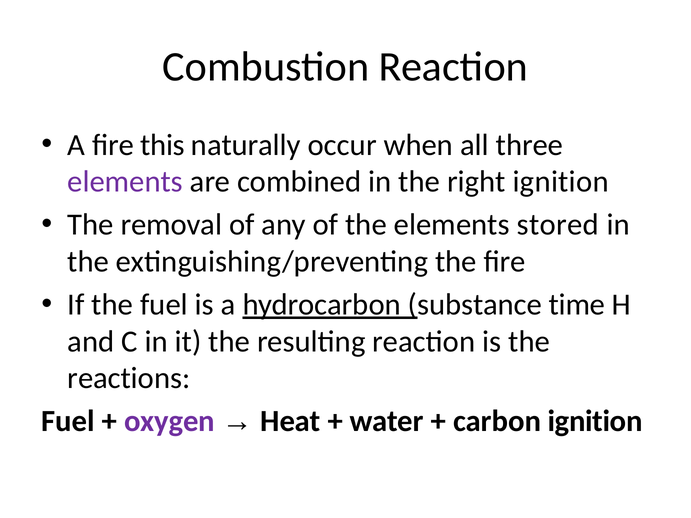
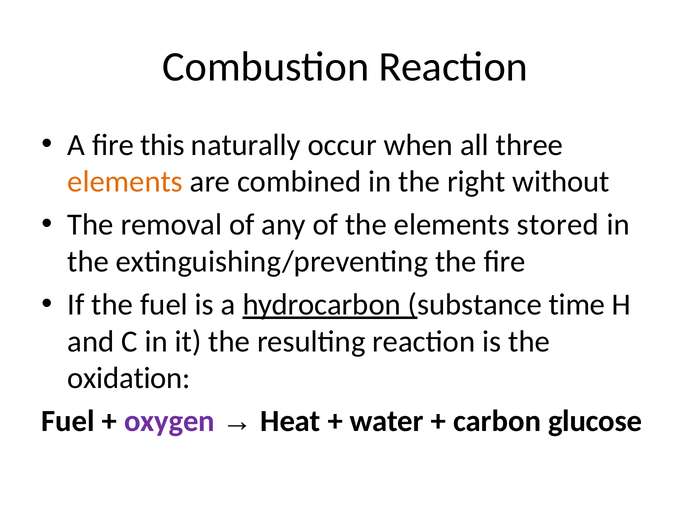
elements at (125, 182) colour: purple -> orange
right ignition: ignition -> without
reactions: reactions -> oxidation
carbon ignition: ignition -> glucose
